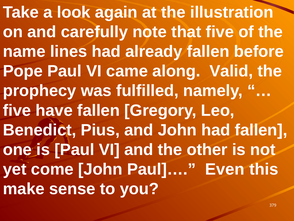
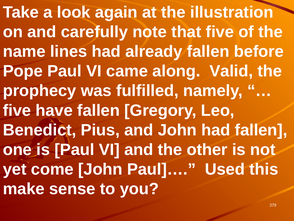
Even: Even -> Used
